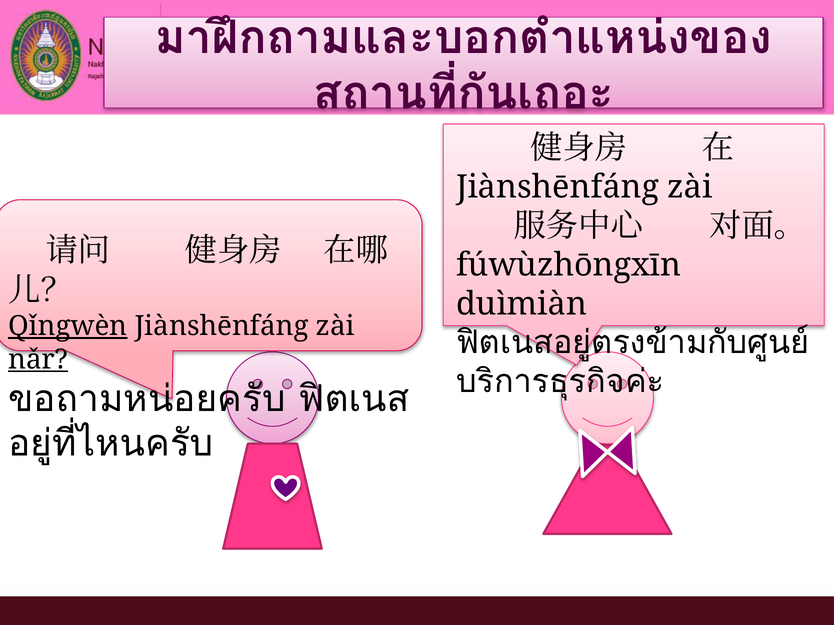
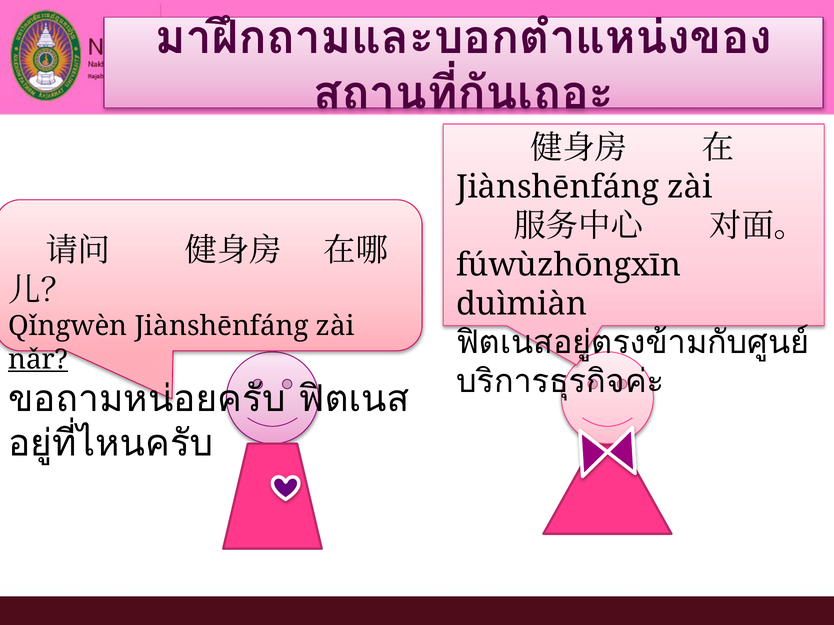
Qǐngwèn underline: present -> none
